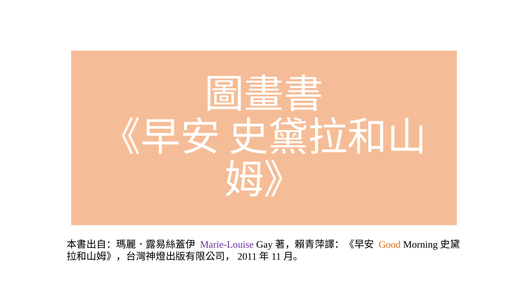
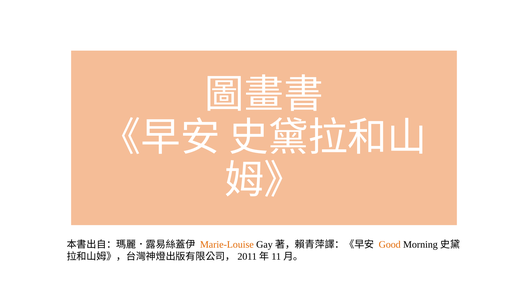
Marie-Louise colour: purple -> orange
